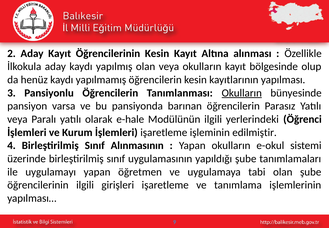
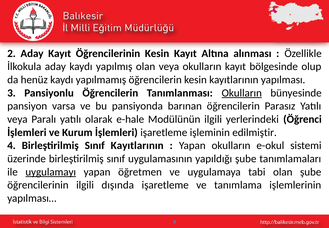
Sınıf Alınmasının: Alınmasının -> Kayıtlarının
uygulamayı underline: none -> present
girişleri: girişleri -> dışında
